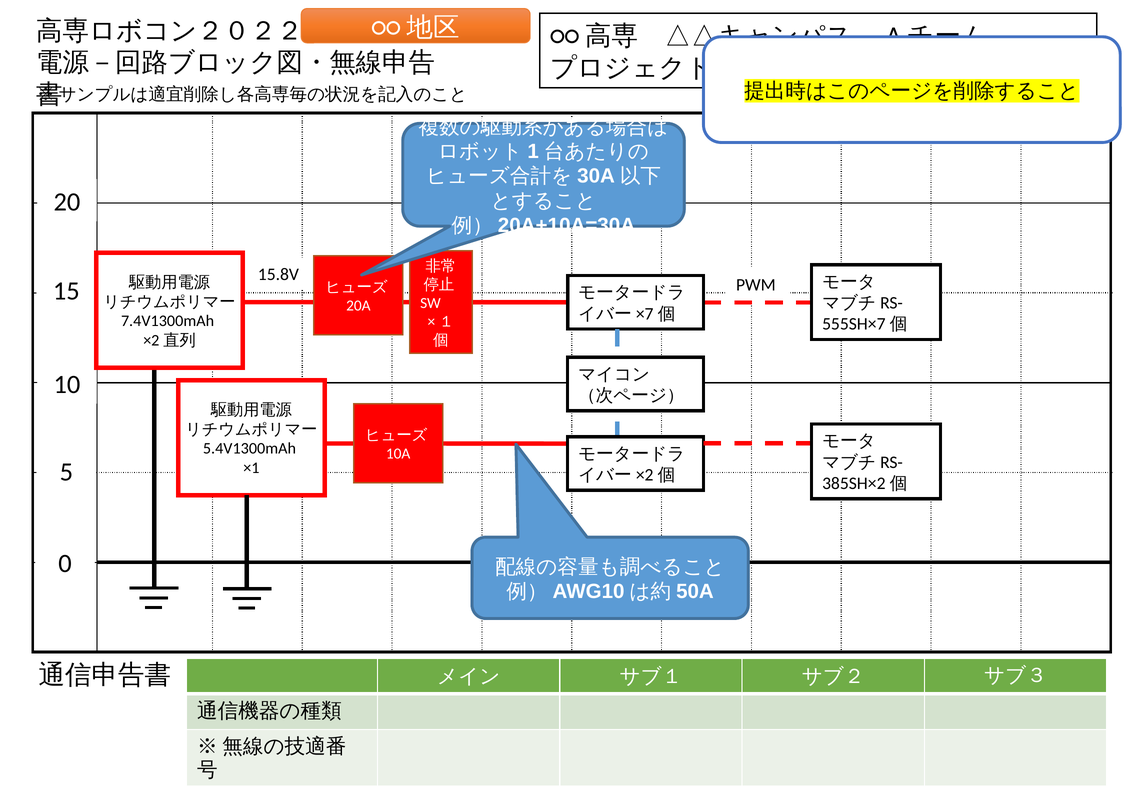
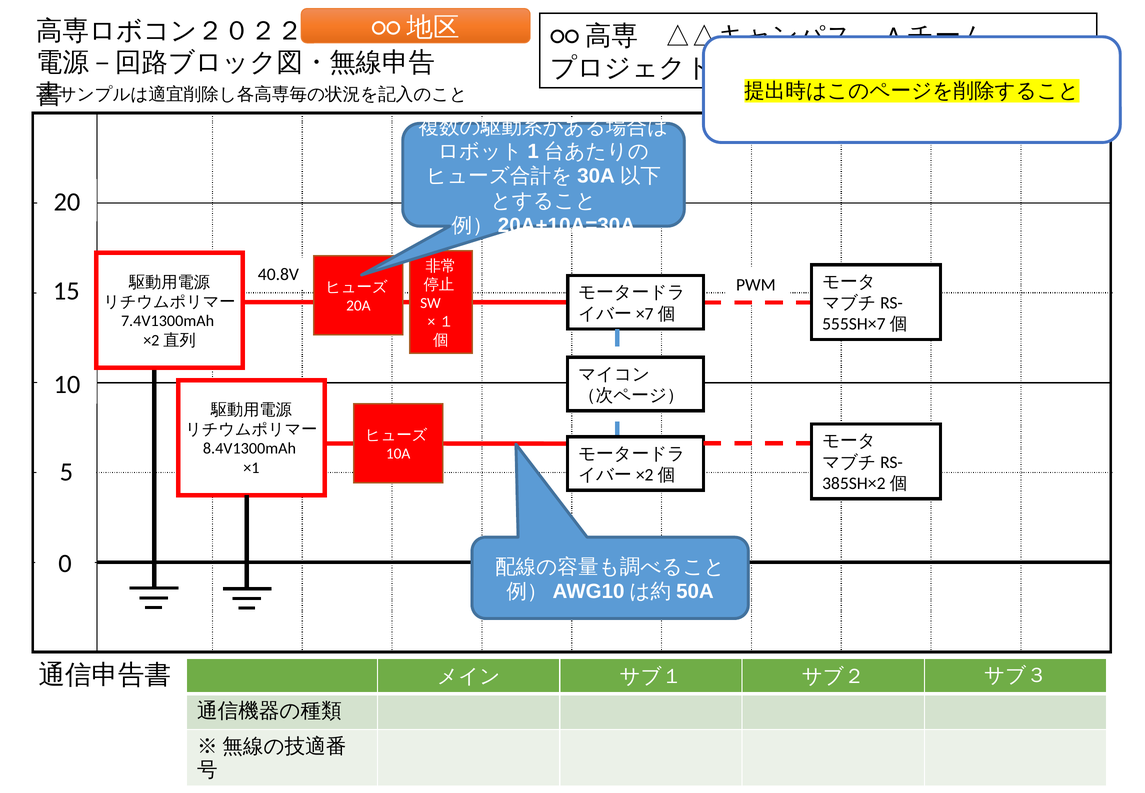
15.8V: 15.8V -> 40.8V
5.4V1300mAh: 5.4V1300mAh -> 8.4V1300mAh
